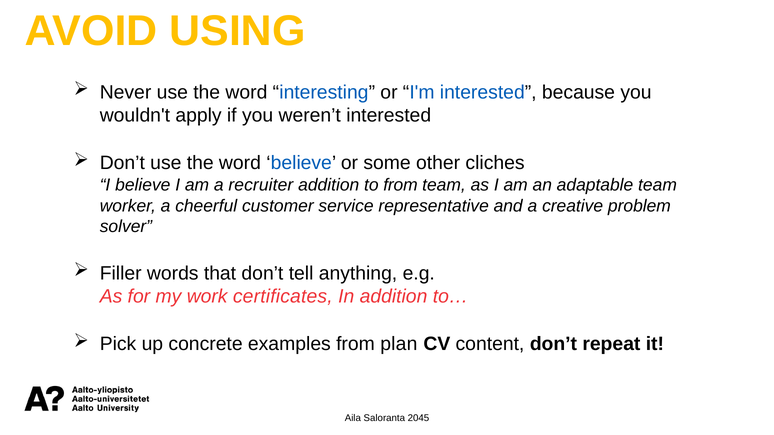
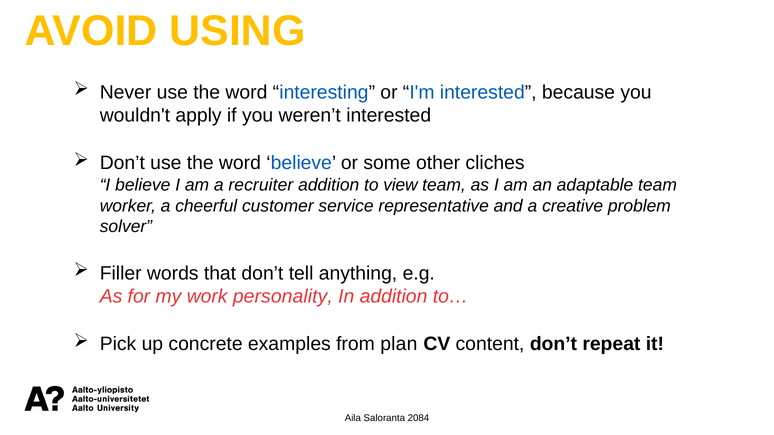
to from: from -> view
certificates: certificates -> personality
2045: 2045 -> 2084
